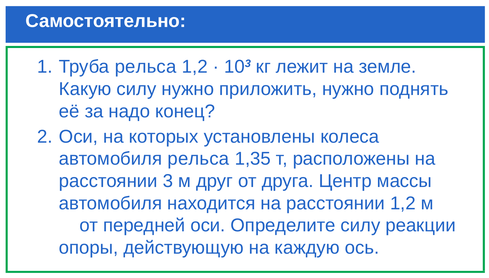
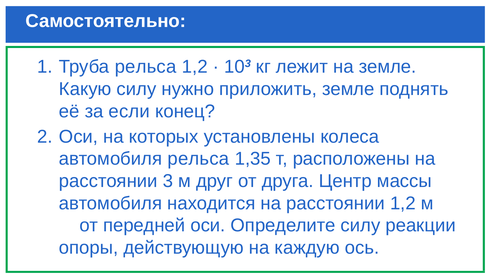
приложить нужно: нужно -> земле
надо: надо -> если
